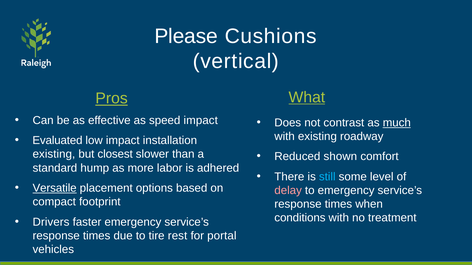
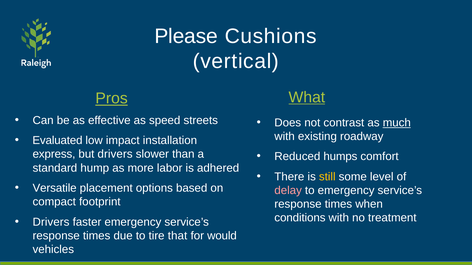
speed impact: impact -> streets
existing at (54, 155): existing -> express
but closest: closest -> drivers
shown: shown -> humps
still colour: light blue -> yellow
Versatile underline: present -> none
rest: rest -> that
portal: portal -> would
